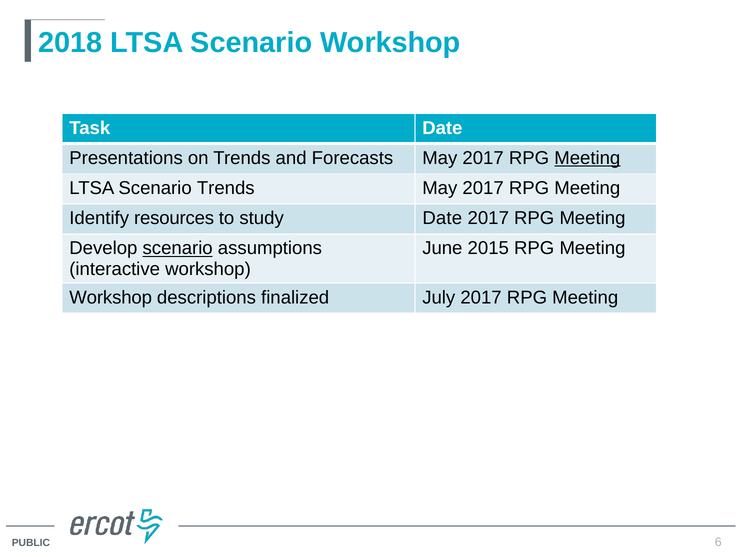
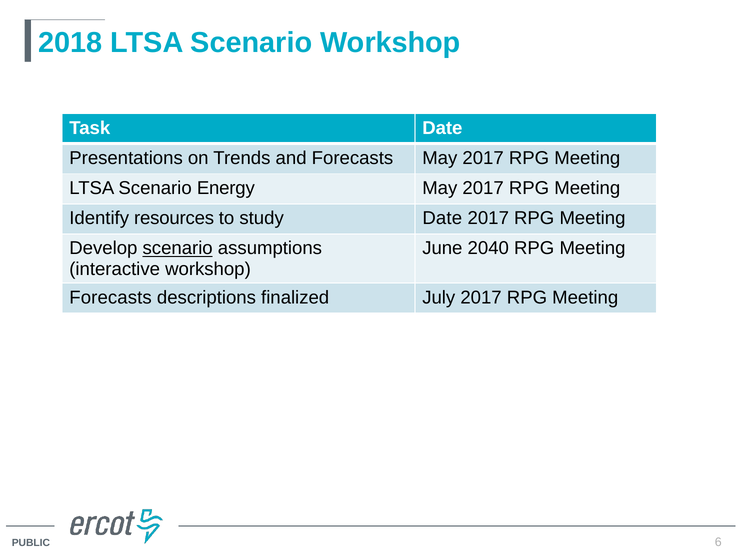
Meeting at (587, 158) underline: present -> none
Scenario Trends: Trends -> Energy
2015: 2015 -> 2040
Workshop at (111, 298): Workshop -> Forecasts
